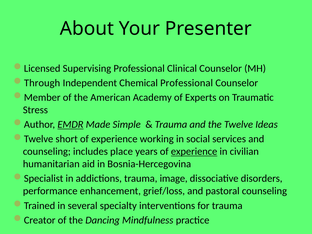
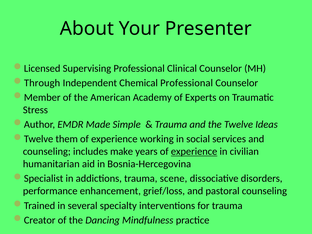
EMDR underline: present -> none
short: short -> them
place: place -> make
image: image -> scene
